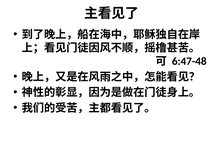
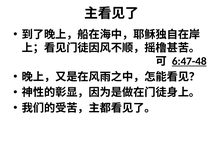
6:47-48 underline: none -> present
